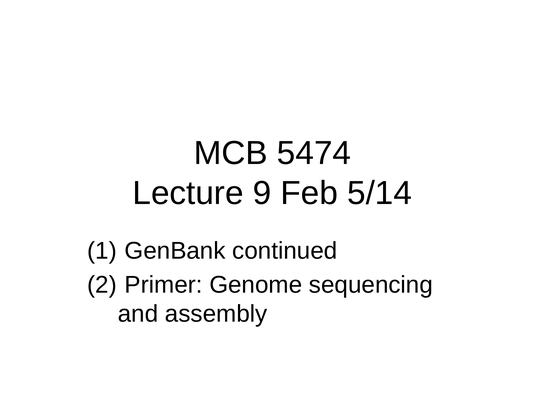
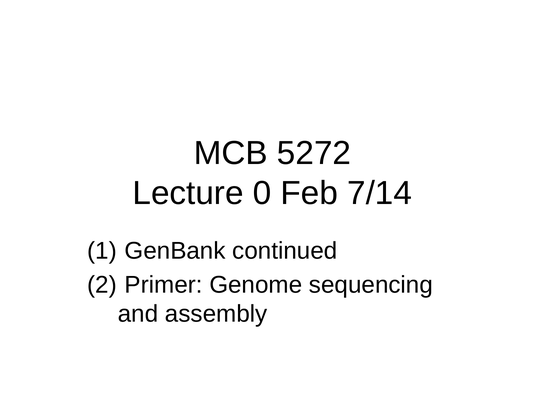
5474: 5474 -> 5272
9: 9 -> 0
5/14: 5/14 -> 7/14
